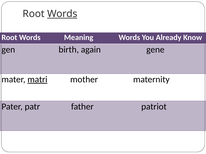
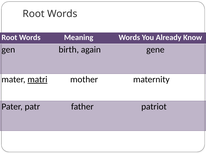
Words at (62, 14) underline: present -> none
